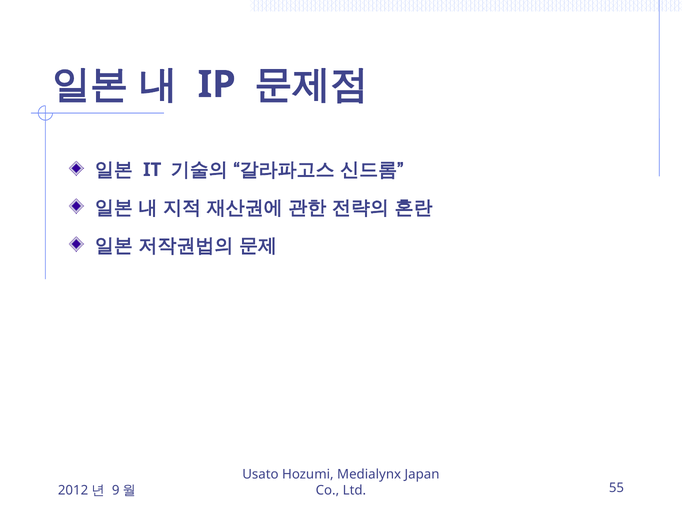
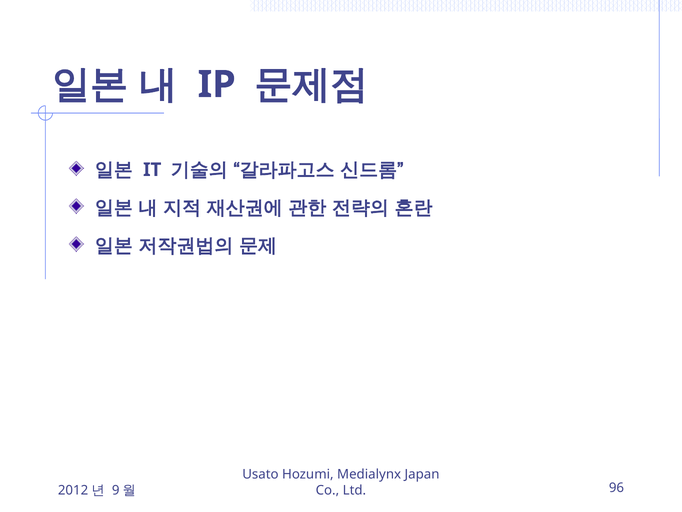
55: 55 -> 96
